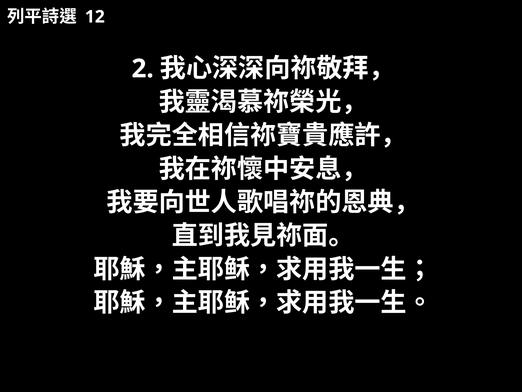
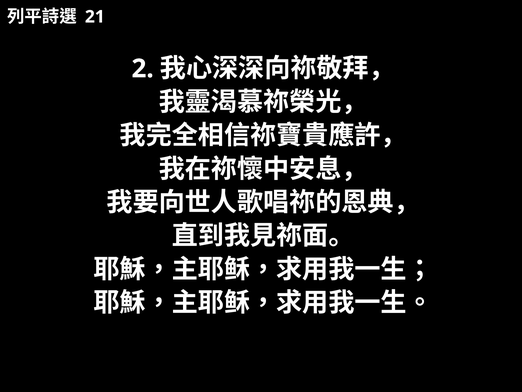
12: 12 -> 21
